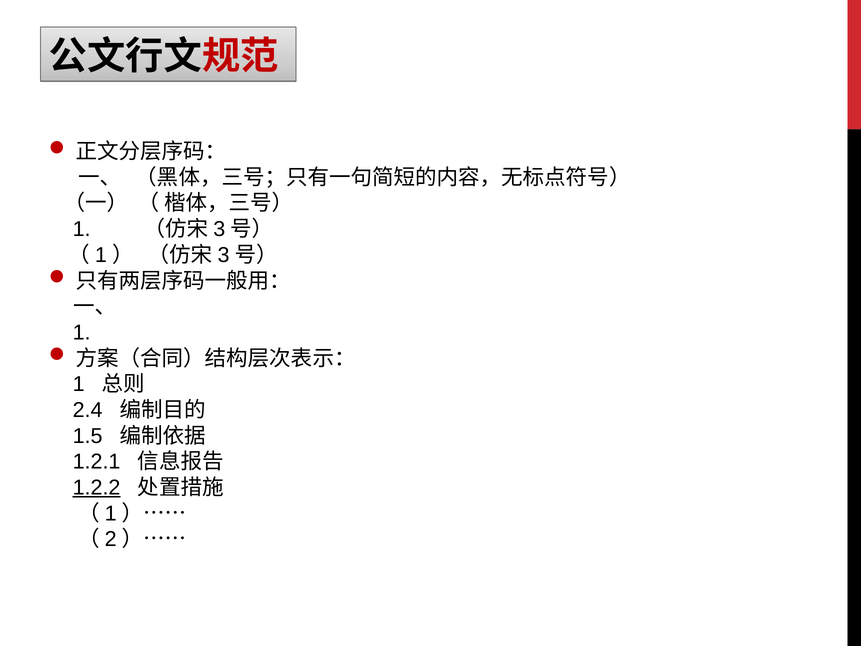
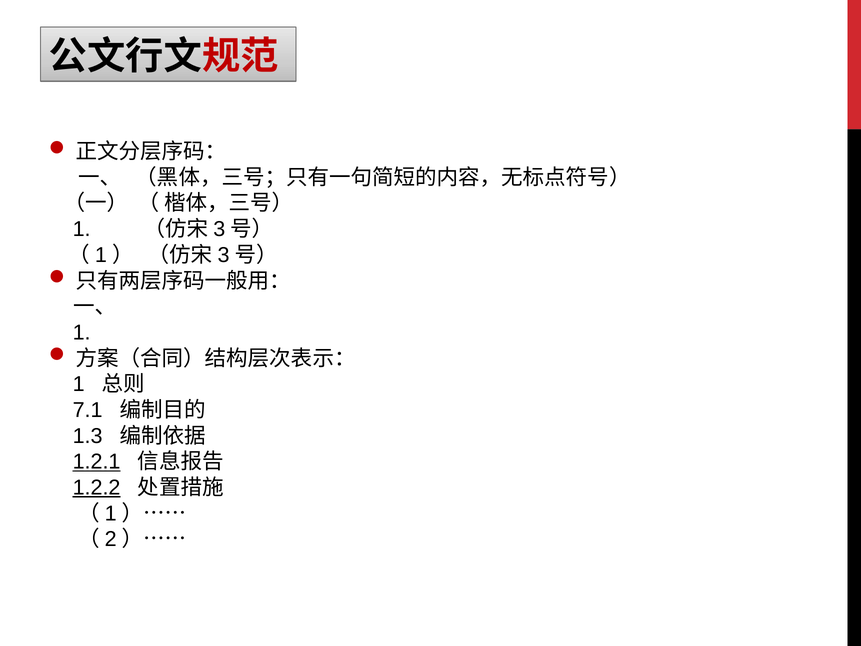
2.4: 2.4 -> 7.1
1.5: 1.5 -> 1.3
1.2.1 underline: none -> present
